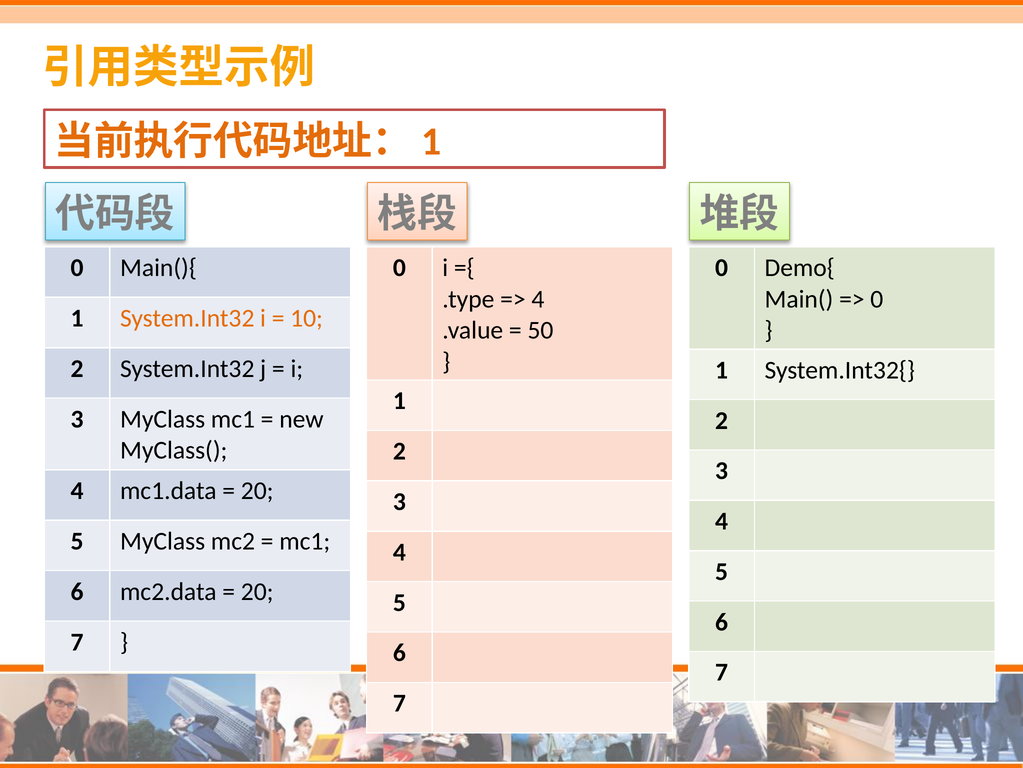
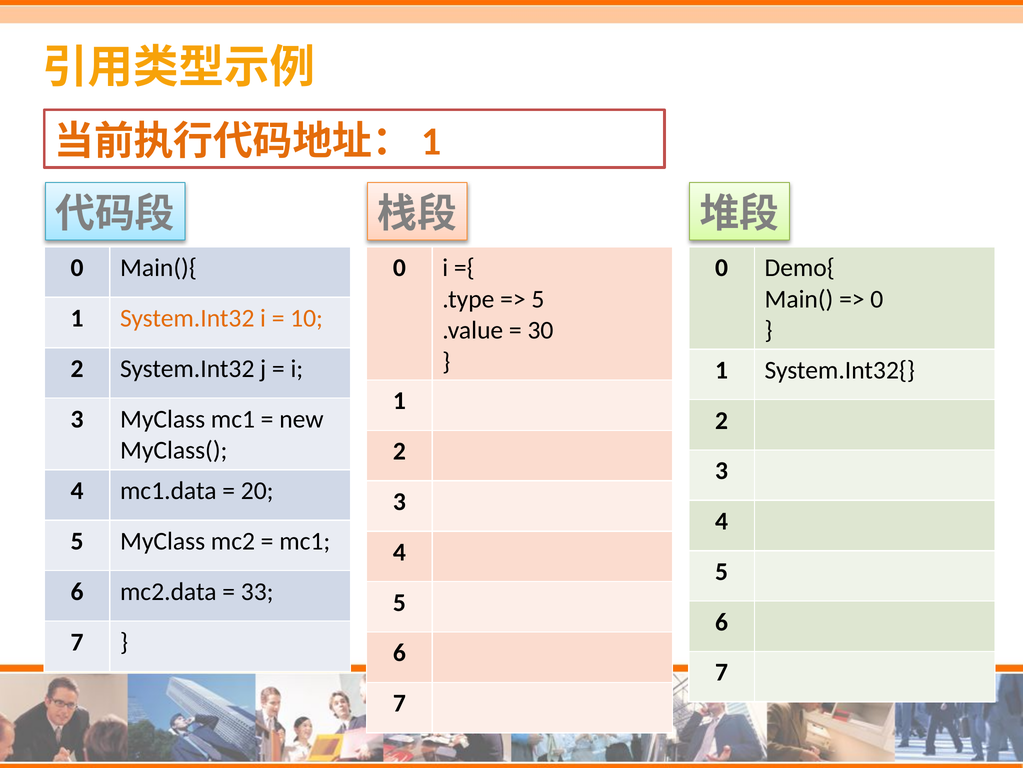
4 at (538, 299): 4 -> 5
50: 50 -> 30
20 at (257, 591): 20 -> 33
